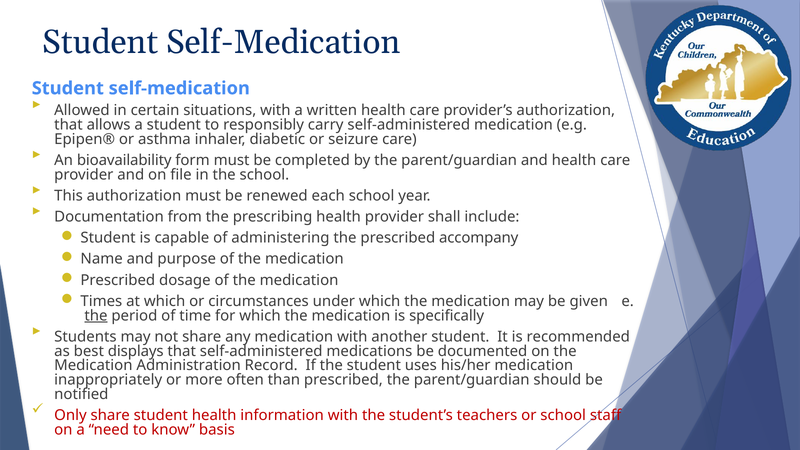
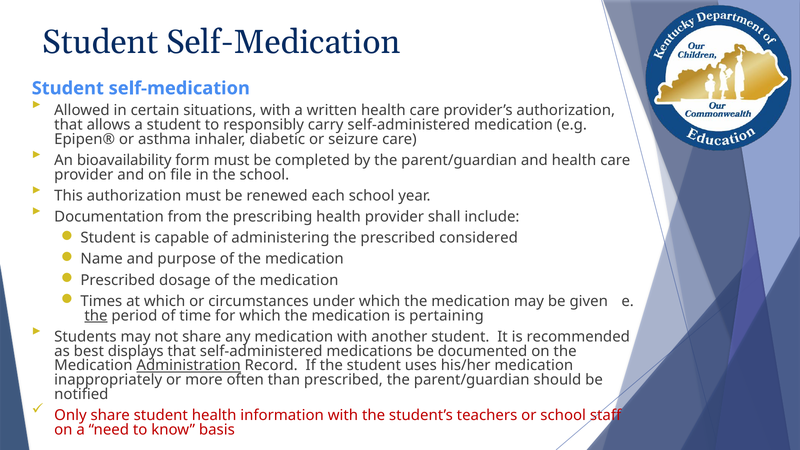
accompany: accompany -> considered
specifically: specifically -> pertaining
Administration underline: none -> present
